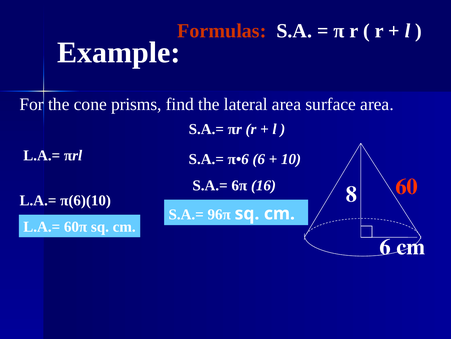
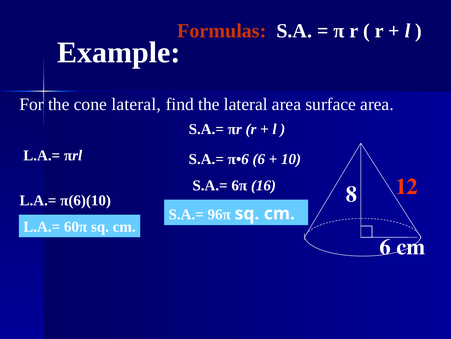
cone prisms: prisms -> lateral
60: 60 -> 12
